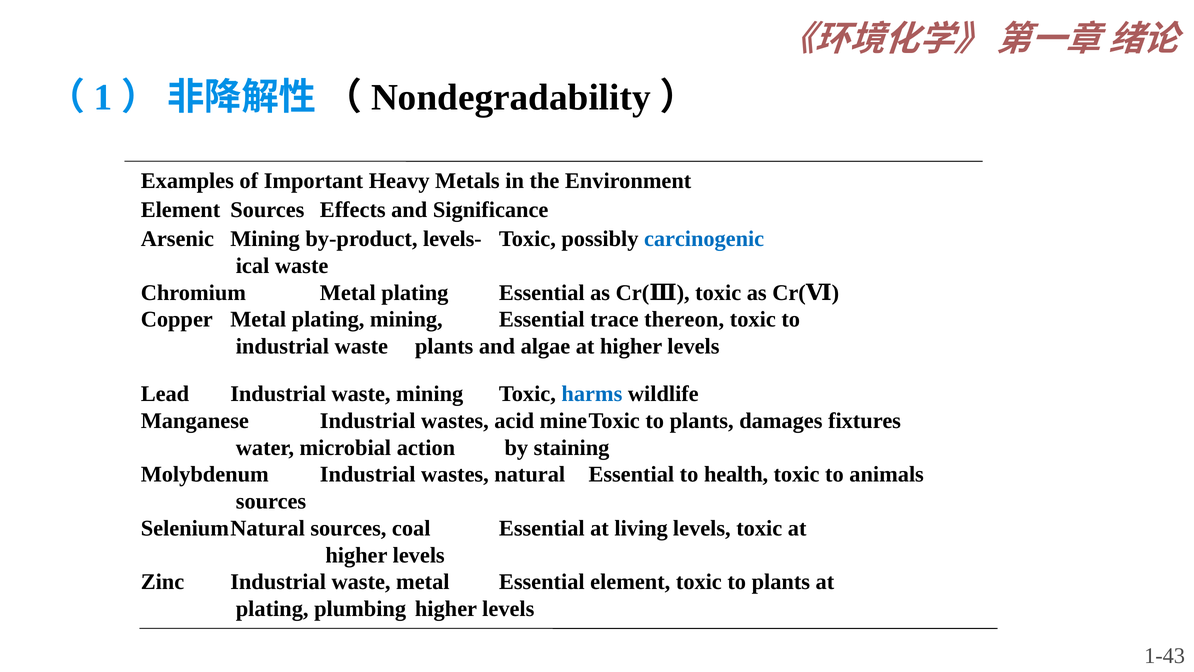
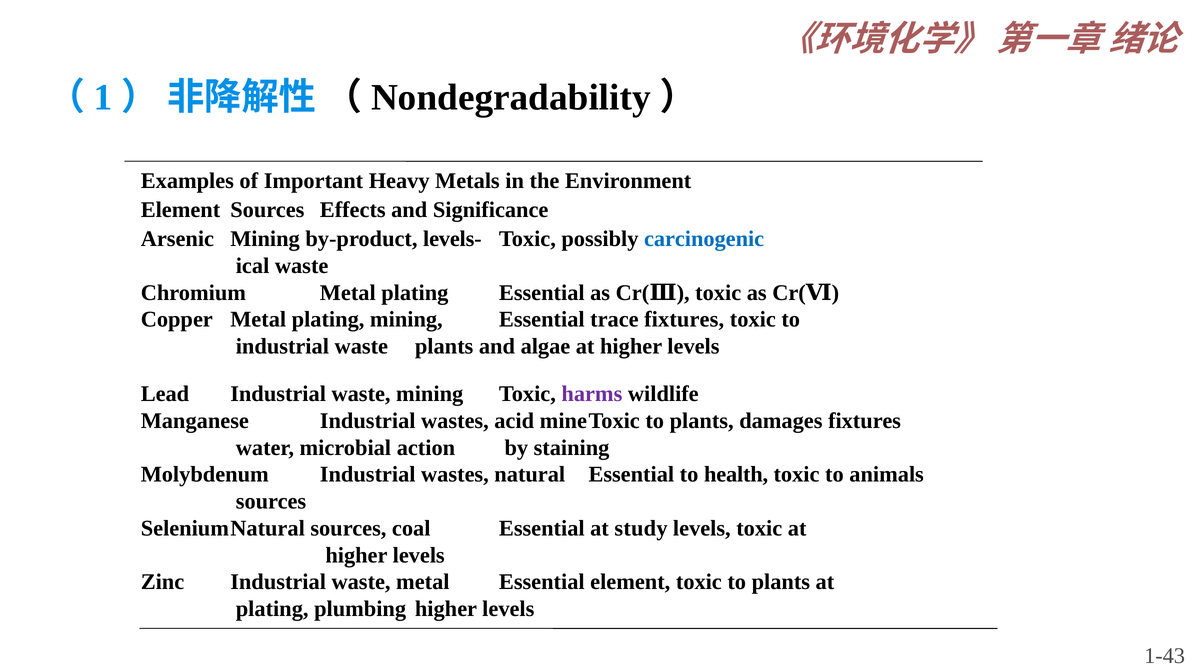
trace thereon: thereon -> fixtures
harms colour: blue -> purple
living: living -> study
